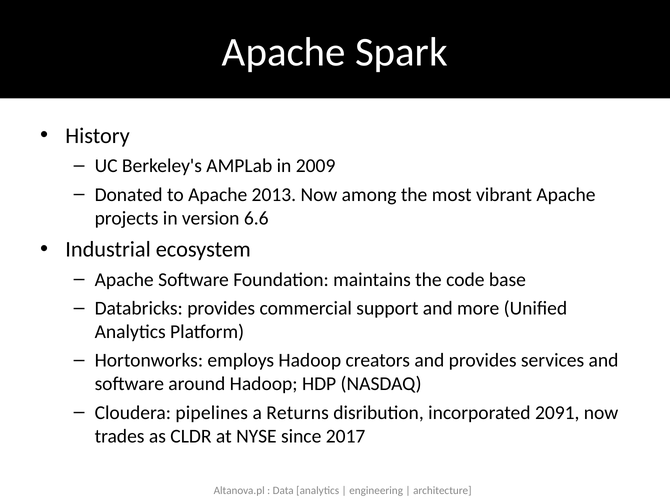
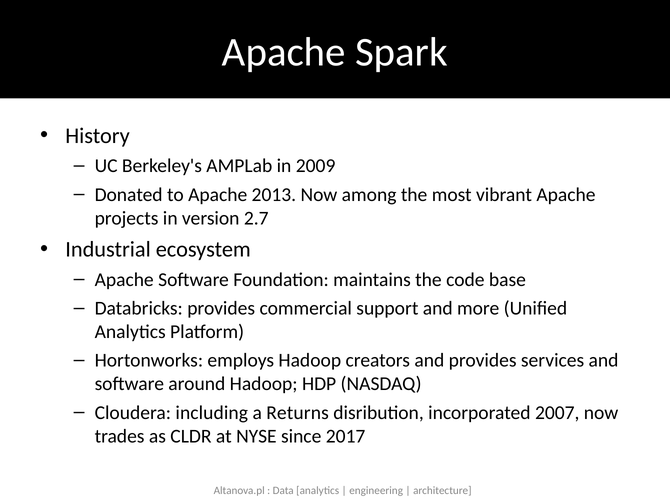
6.6: 6.6 -> 2.7
pipelines: pipelines -> including
2091: 2091 -> 2007
